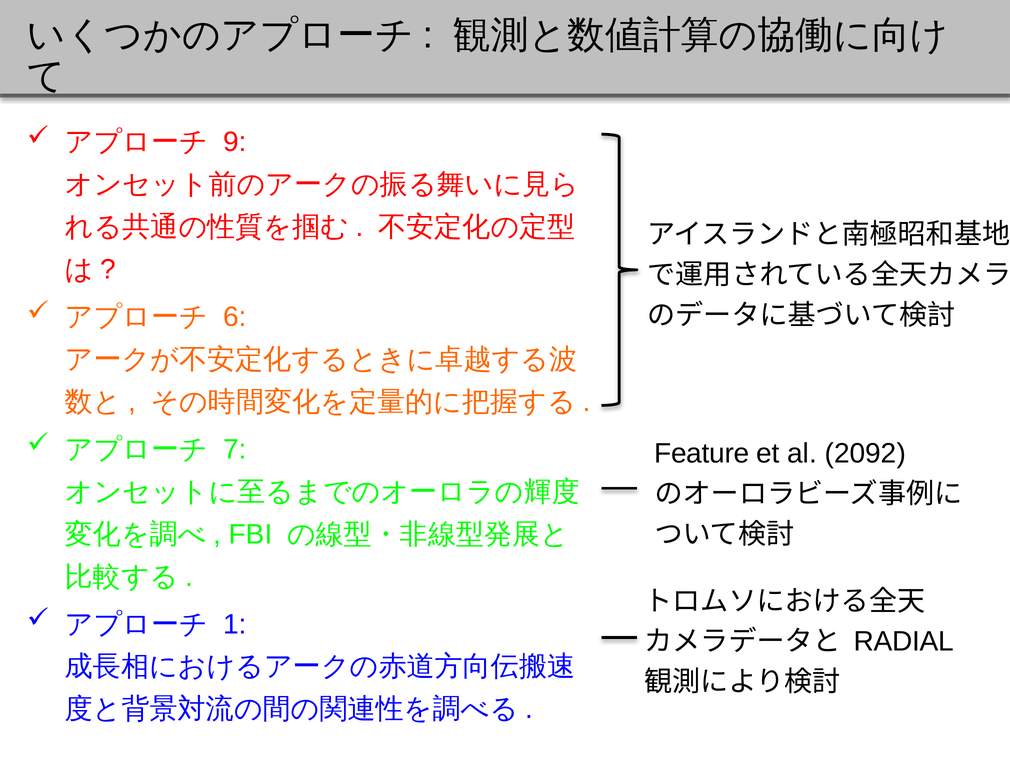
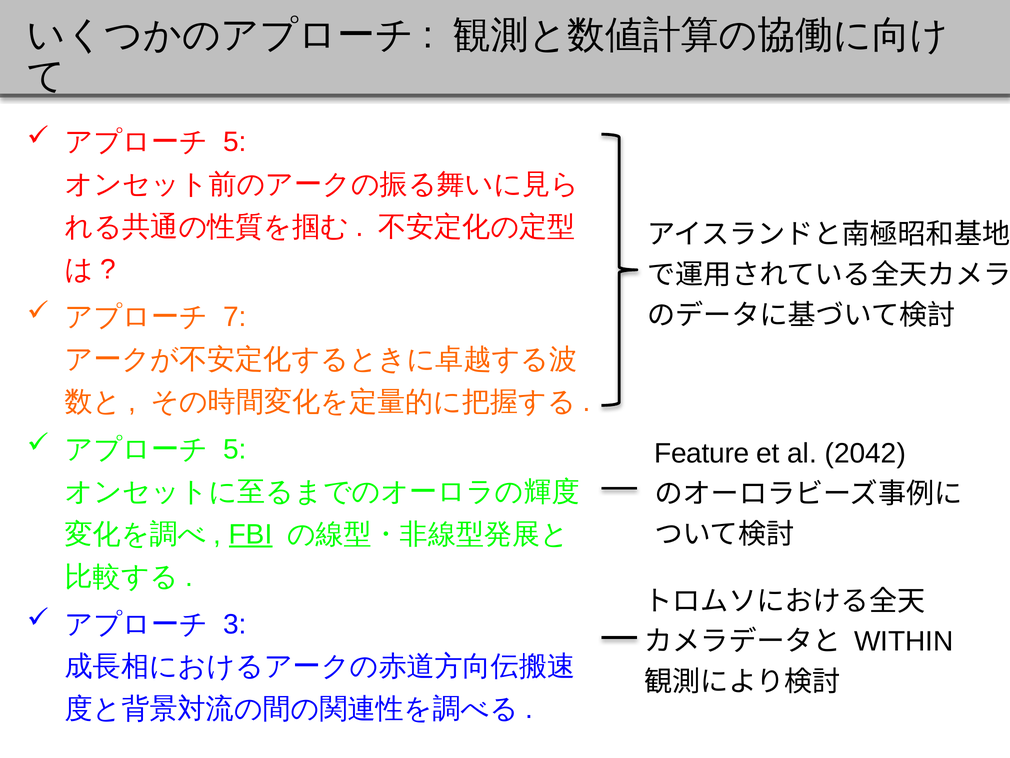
9 at (235, 142): 9 -> 5
6: 6 -> 7
7 at (235, 449): 7 -> 5
2092: 2092 -> 2042
FBI underline: none -> present
1: 1 -> 3
RADIAL: RADIAL -> WITHIN
